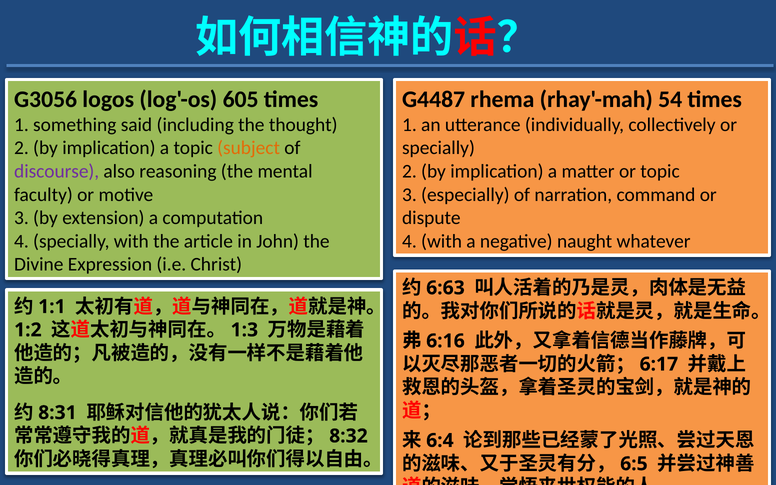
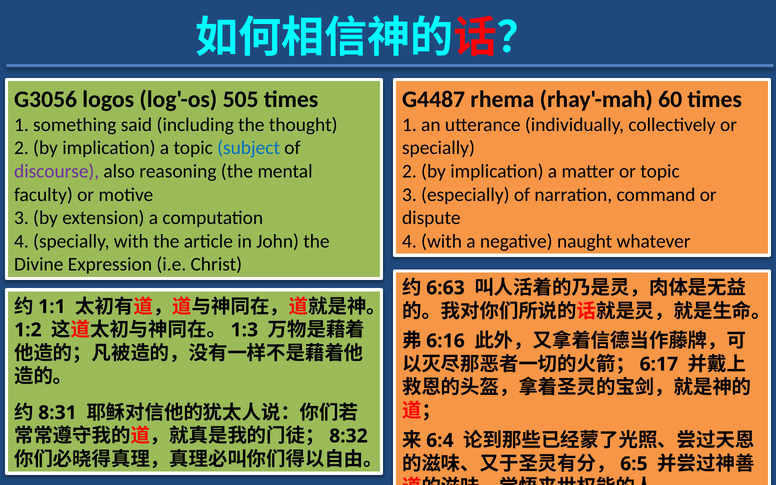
605: 605 -> 505
54: 54 -> 60
subject colour: orange -> blue
